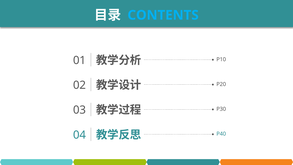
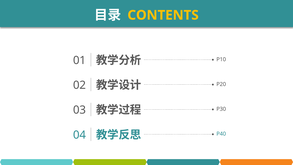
CONTENTS colour: light blue -> yellow
